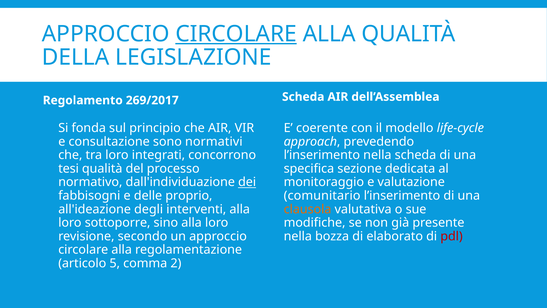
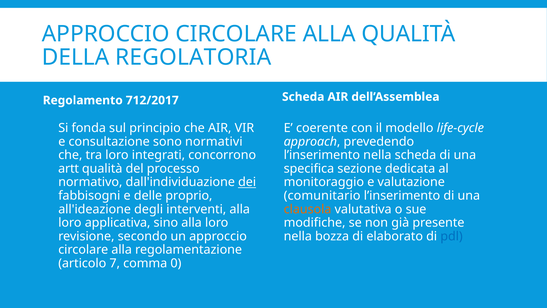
CIRCOLARE at (236, 34) underline: present -> none
LEGISLAZIONE: LEGISLAZIONE -> REGOLATORIA
269/2017: 269/2017 -> 712/2017
tesi: tesi -> artt
sottoporre: sottoporre -> applicativa
pdl colour: red -> blue
5: 5 -> 7
2: 2 -> 0
